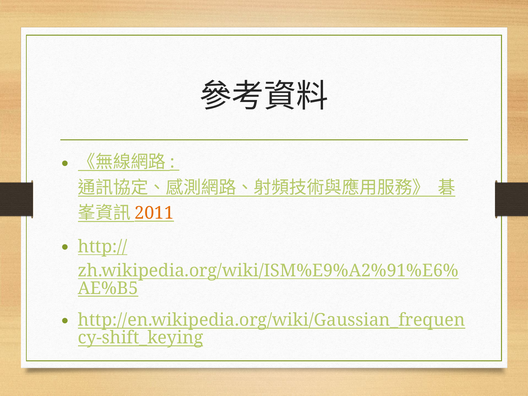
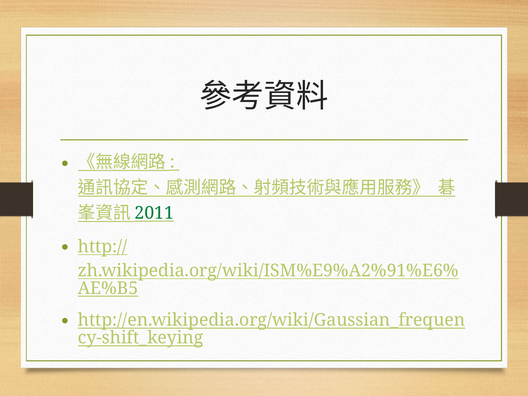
2011 colour: orange -> green
